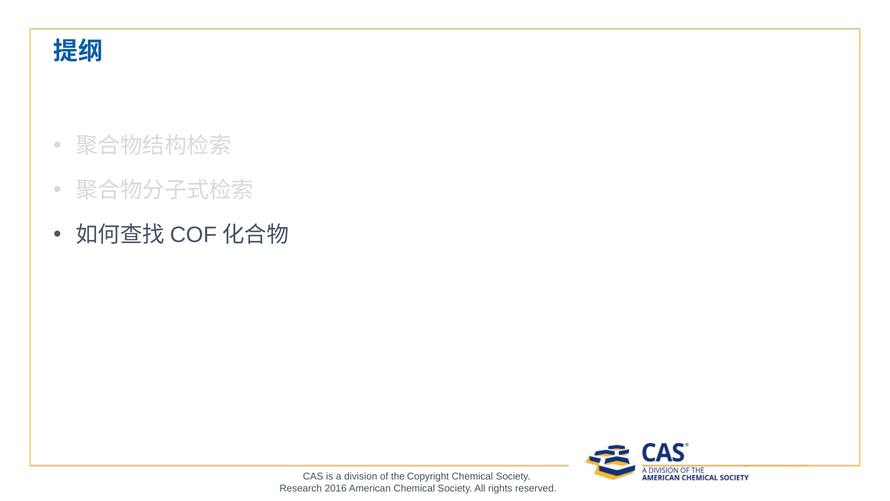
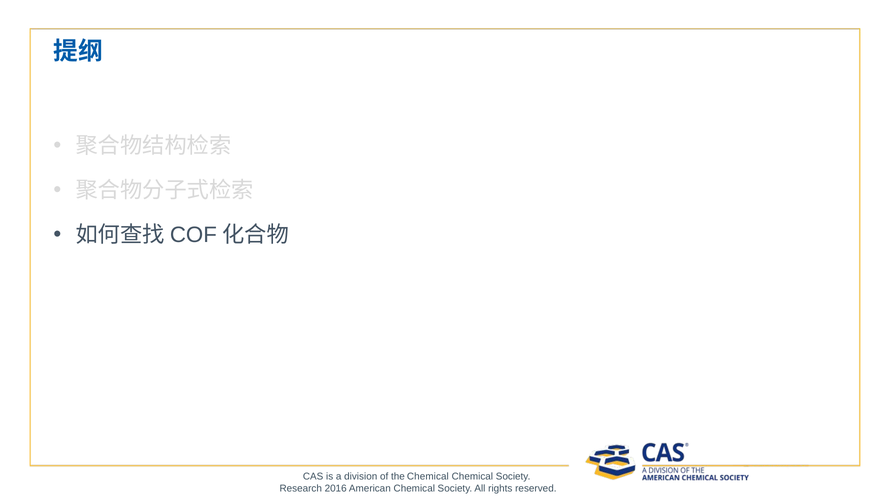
the Copyright: Copyright -> Chemical
